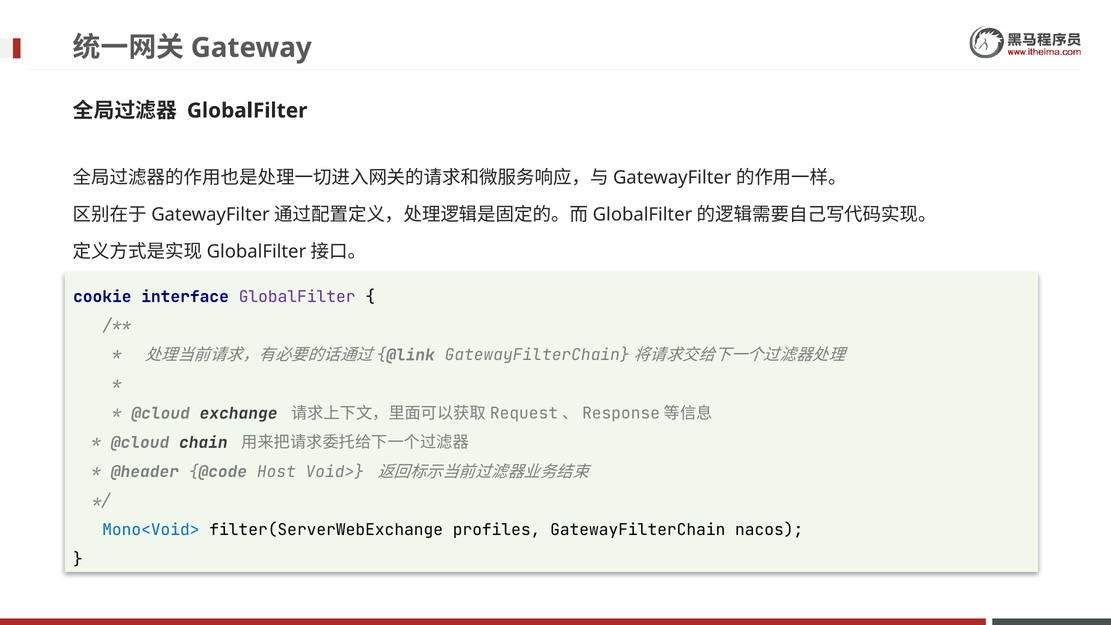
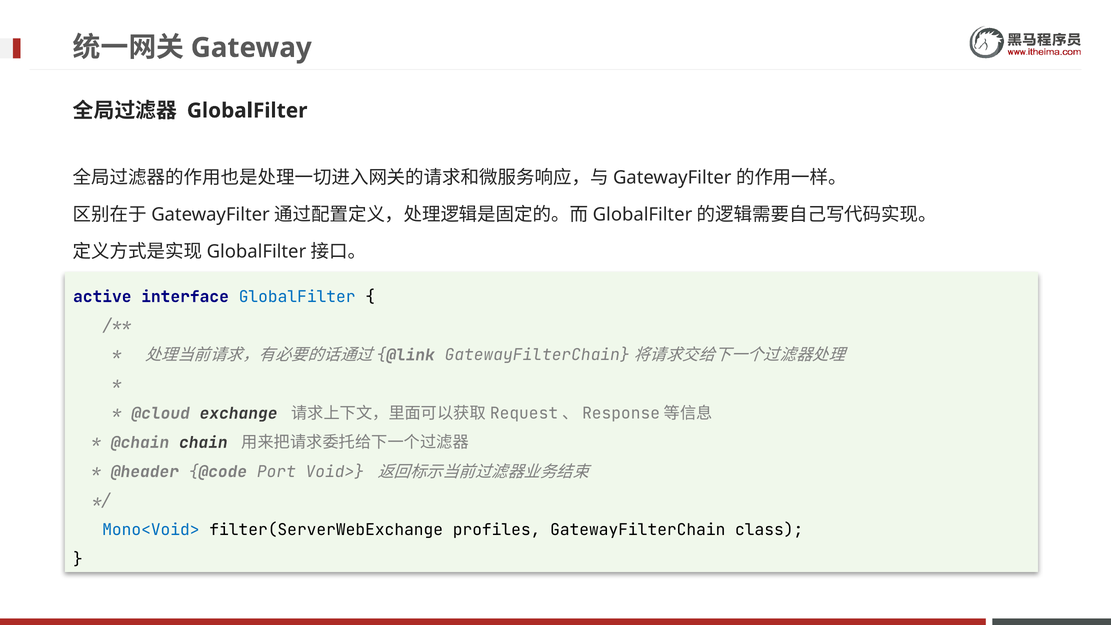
cookie: cookie -> active
GlobalFilter at (297, 297) colour: purple -> blue
@cloud at (140, 442): @cloud -> @chain
Host<Void>: Host<Void> -> Port<Void>
nacos: nacos -> class
